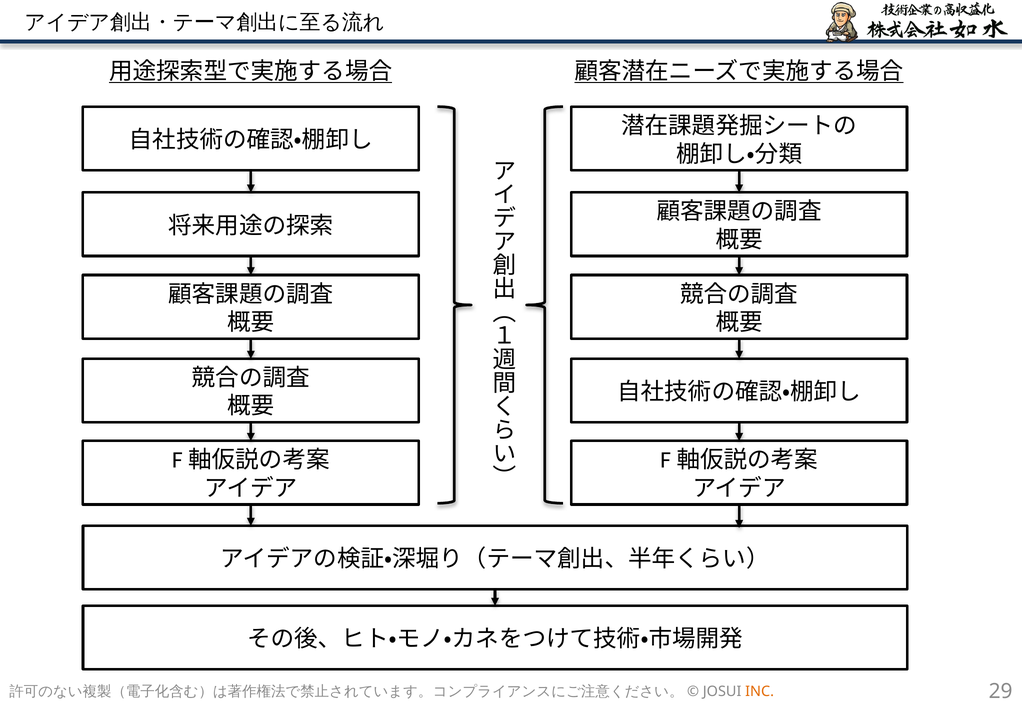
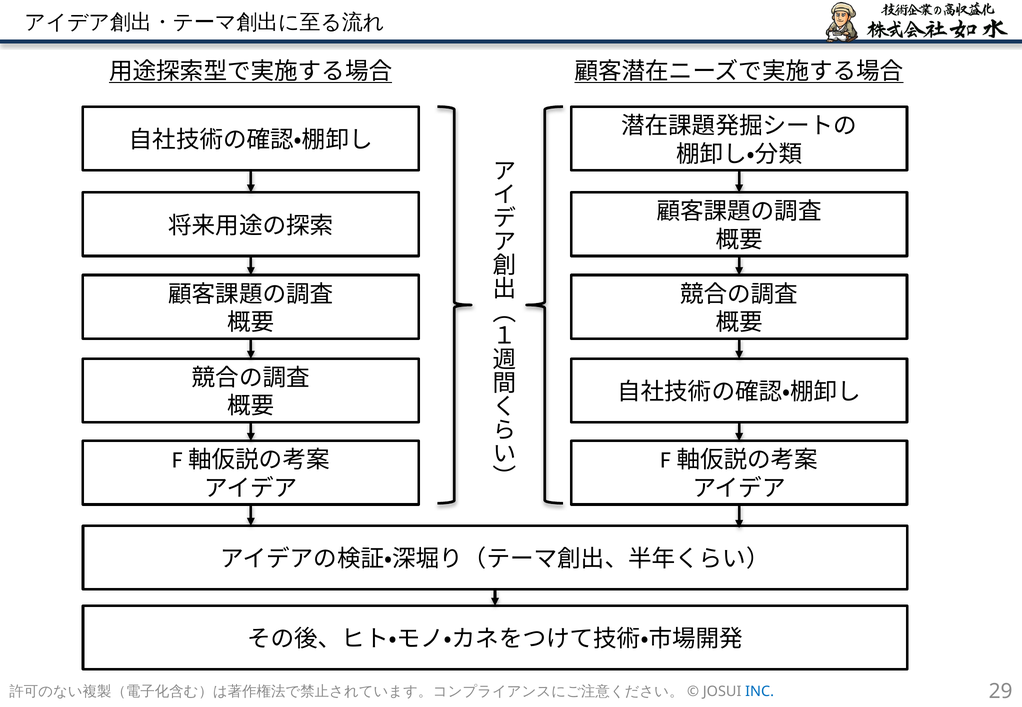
INC colour: orange -> blue
